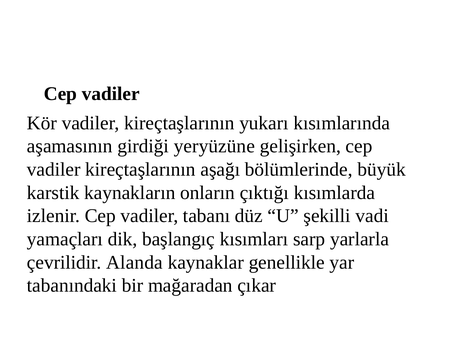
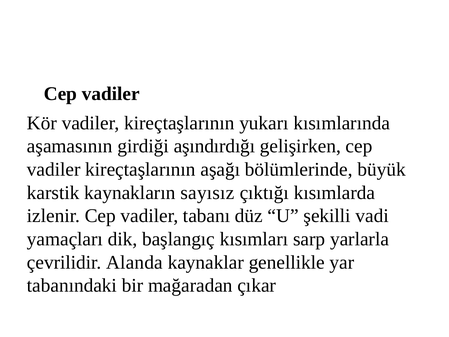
yeryüzüne: yeryüzüne -> aşındırdığı
onların: onların -> sayısız
